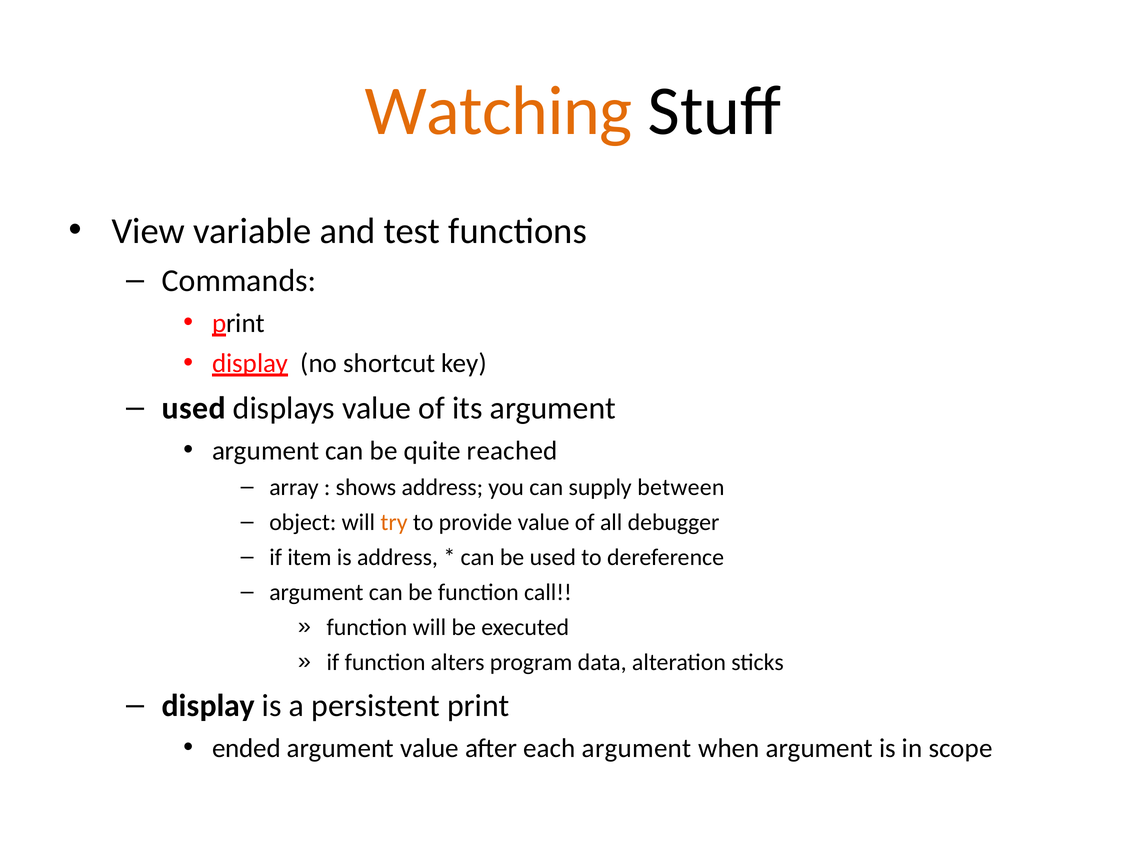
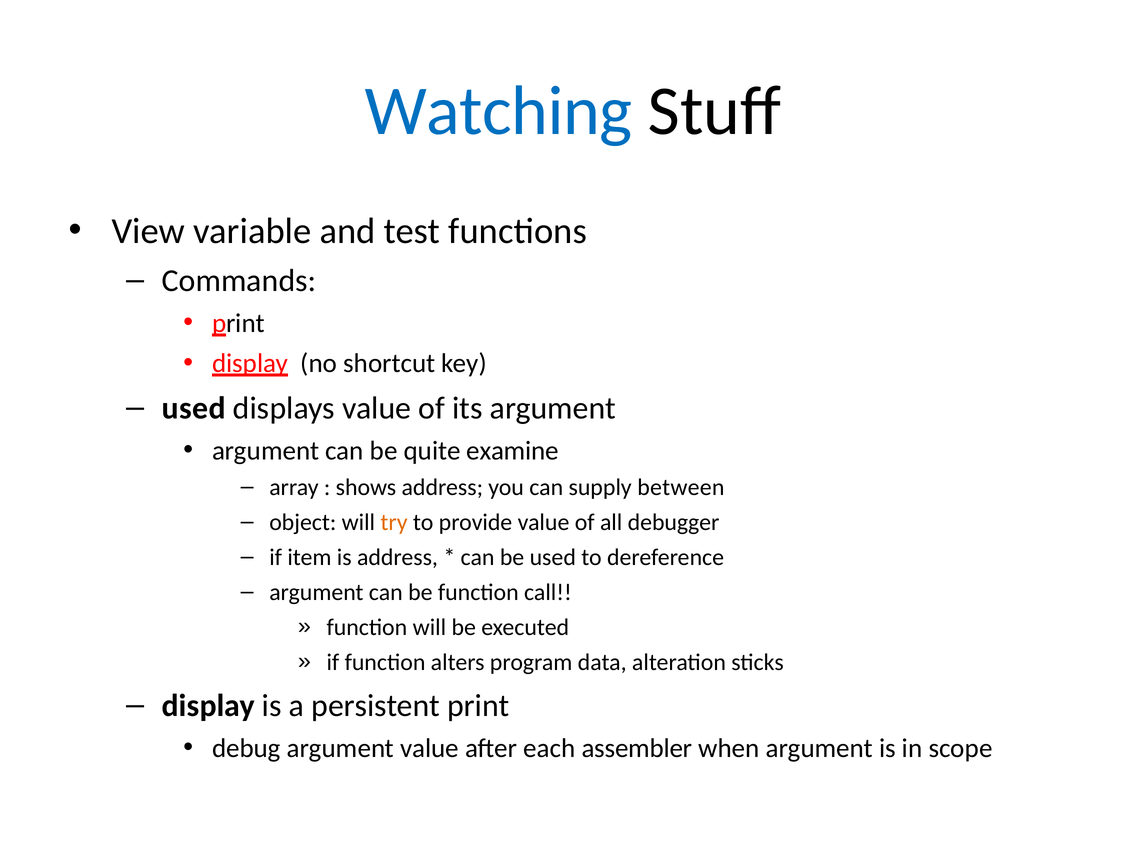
Watching colour: orange -> blue
reached: reached -> examine
ended: ended -> debug
each argument: argument -> assembler
